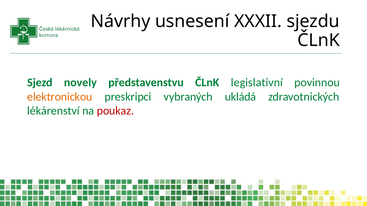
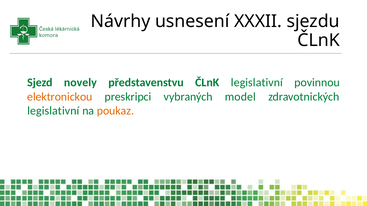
ukládá: ukládá -> model
lékárenství at (53, 111): lékárenství -> legislativní
poukaz colour: red -> orange
